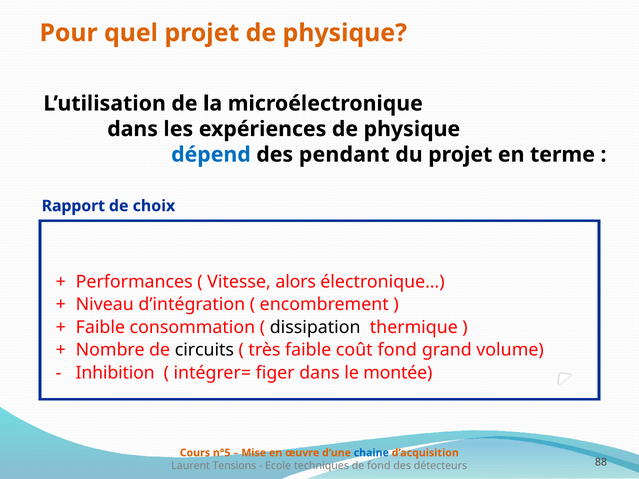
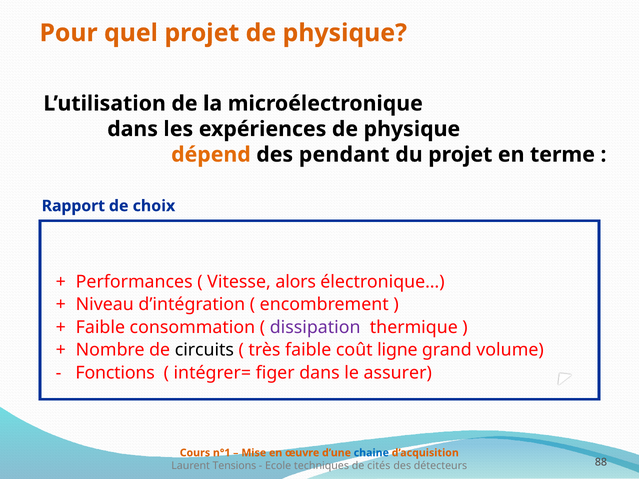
dépend colour: blue -> orange
dissipation colour: black -> purple
coût fond: fond -> ligne
Inhibition: Inhibition -> Fonctions
montée: montée -> assurer
n°5: n°5 -> n°1
de fond: fond -> cités
